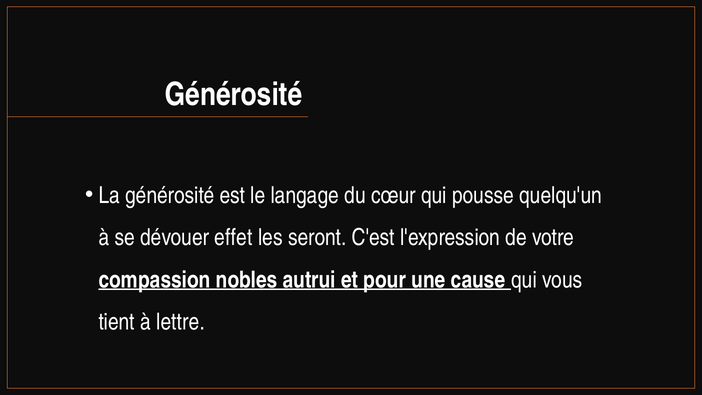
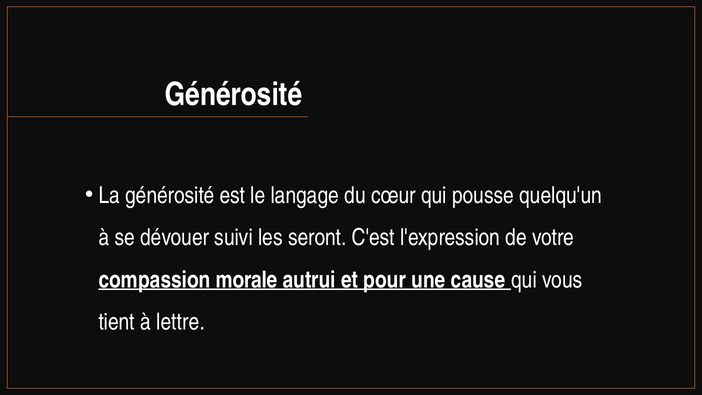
effet: effet -> suivi
nobles: nobles -> morale
